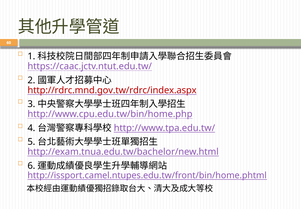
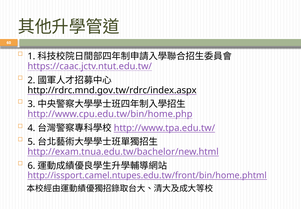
http://rdrc.mnd.gov.tw/rdrc/index.aspx colour: red -> black
